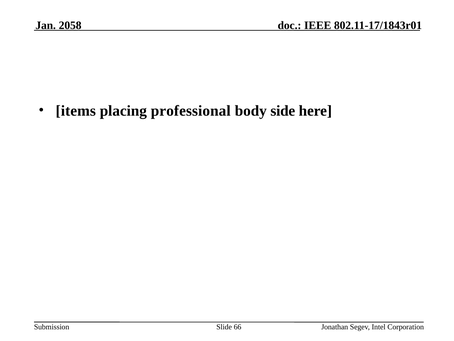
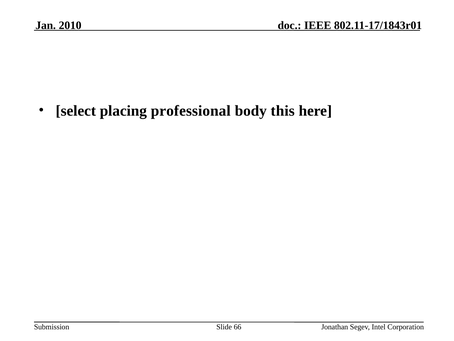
2058: 2058 -> 2010
items: items -> select
side: side -> this
